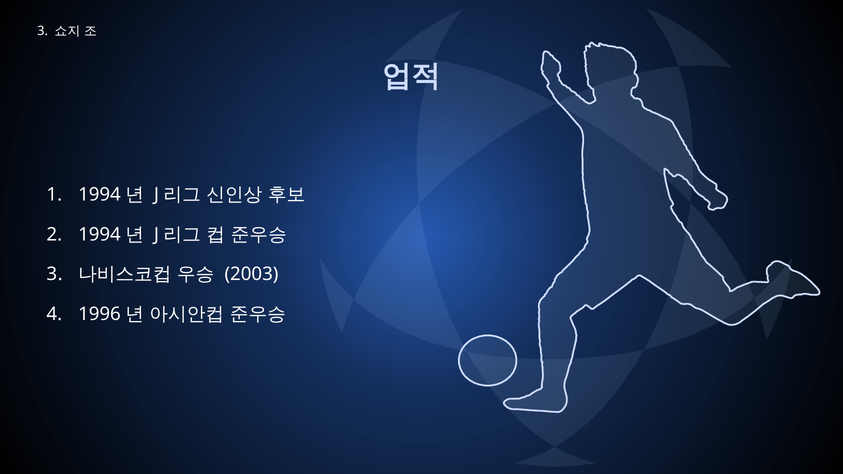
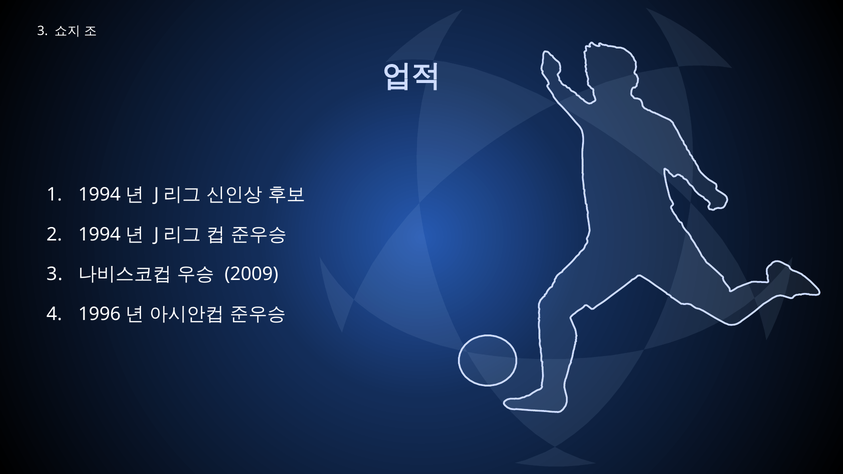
2003: 2003 -> 2009
